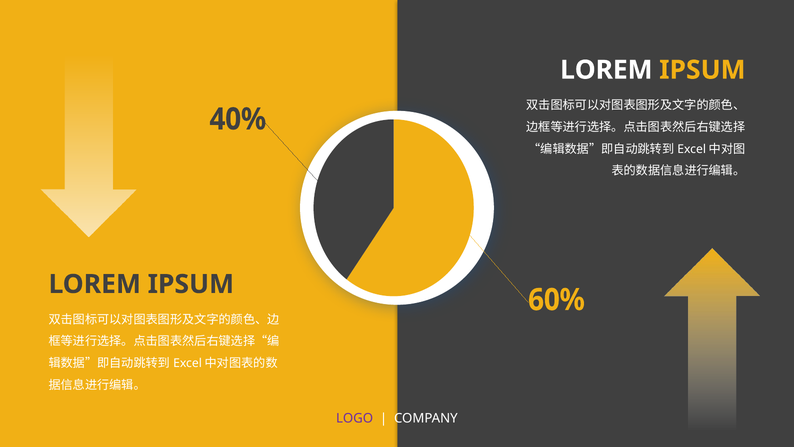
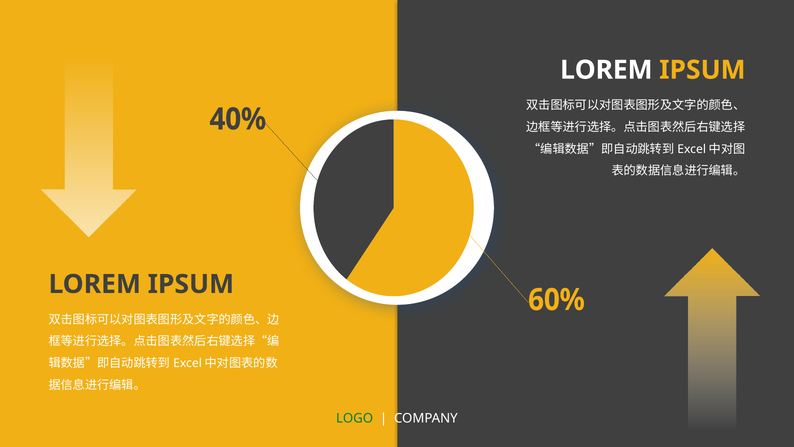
LOGO colour: purple -> green
